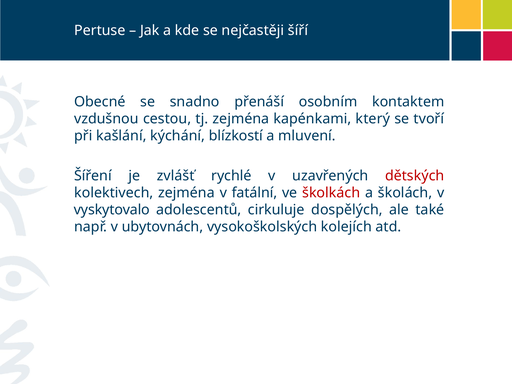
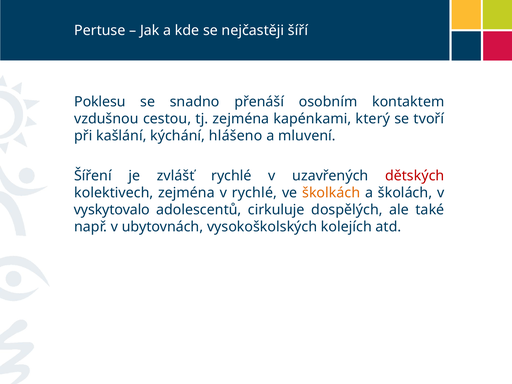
Obecné: Obecné -> Poklesu
blízkostí: blízkostí -> hlášeno
v fatální: fatální -> rychlé
školkách colour: red -> orange
